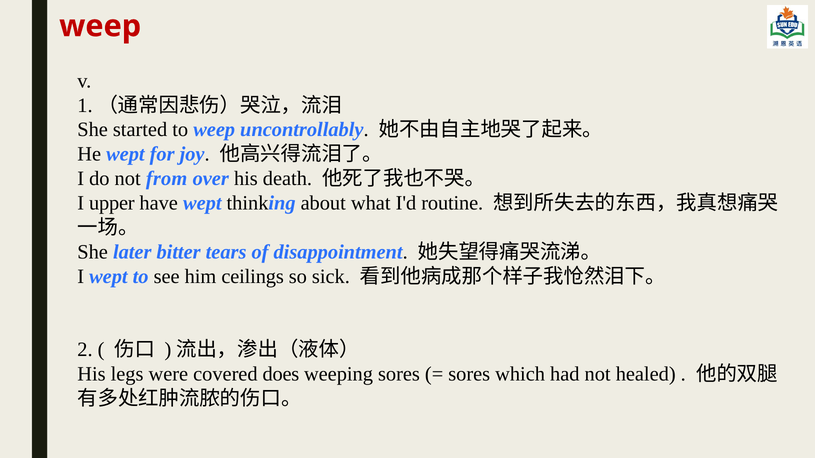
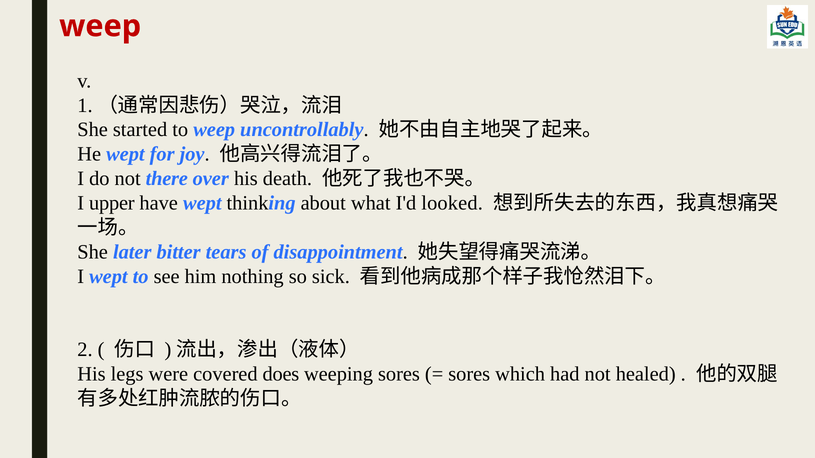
from: from -> there
routine: routine -> looked
ceilings: ceilings -> nothing
